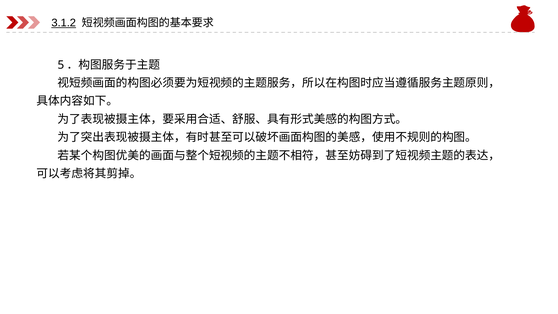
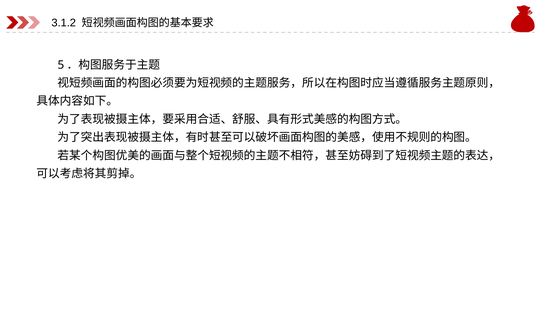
3.1.2 underline: present -> none
